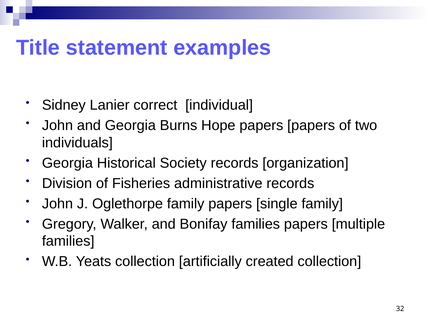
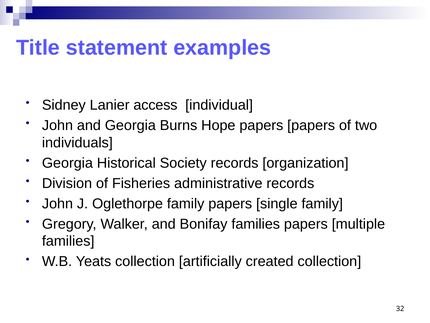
correct: correct -> access
